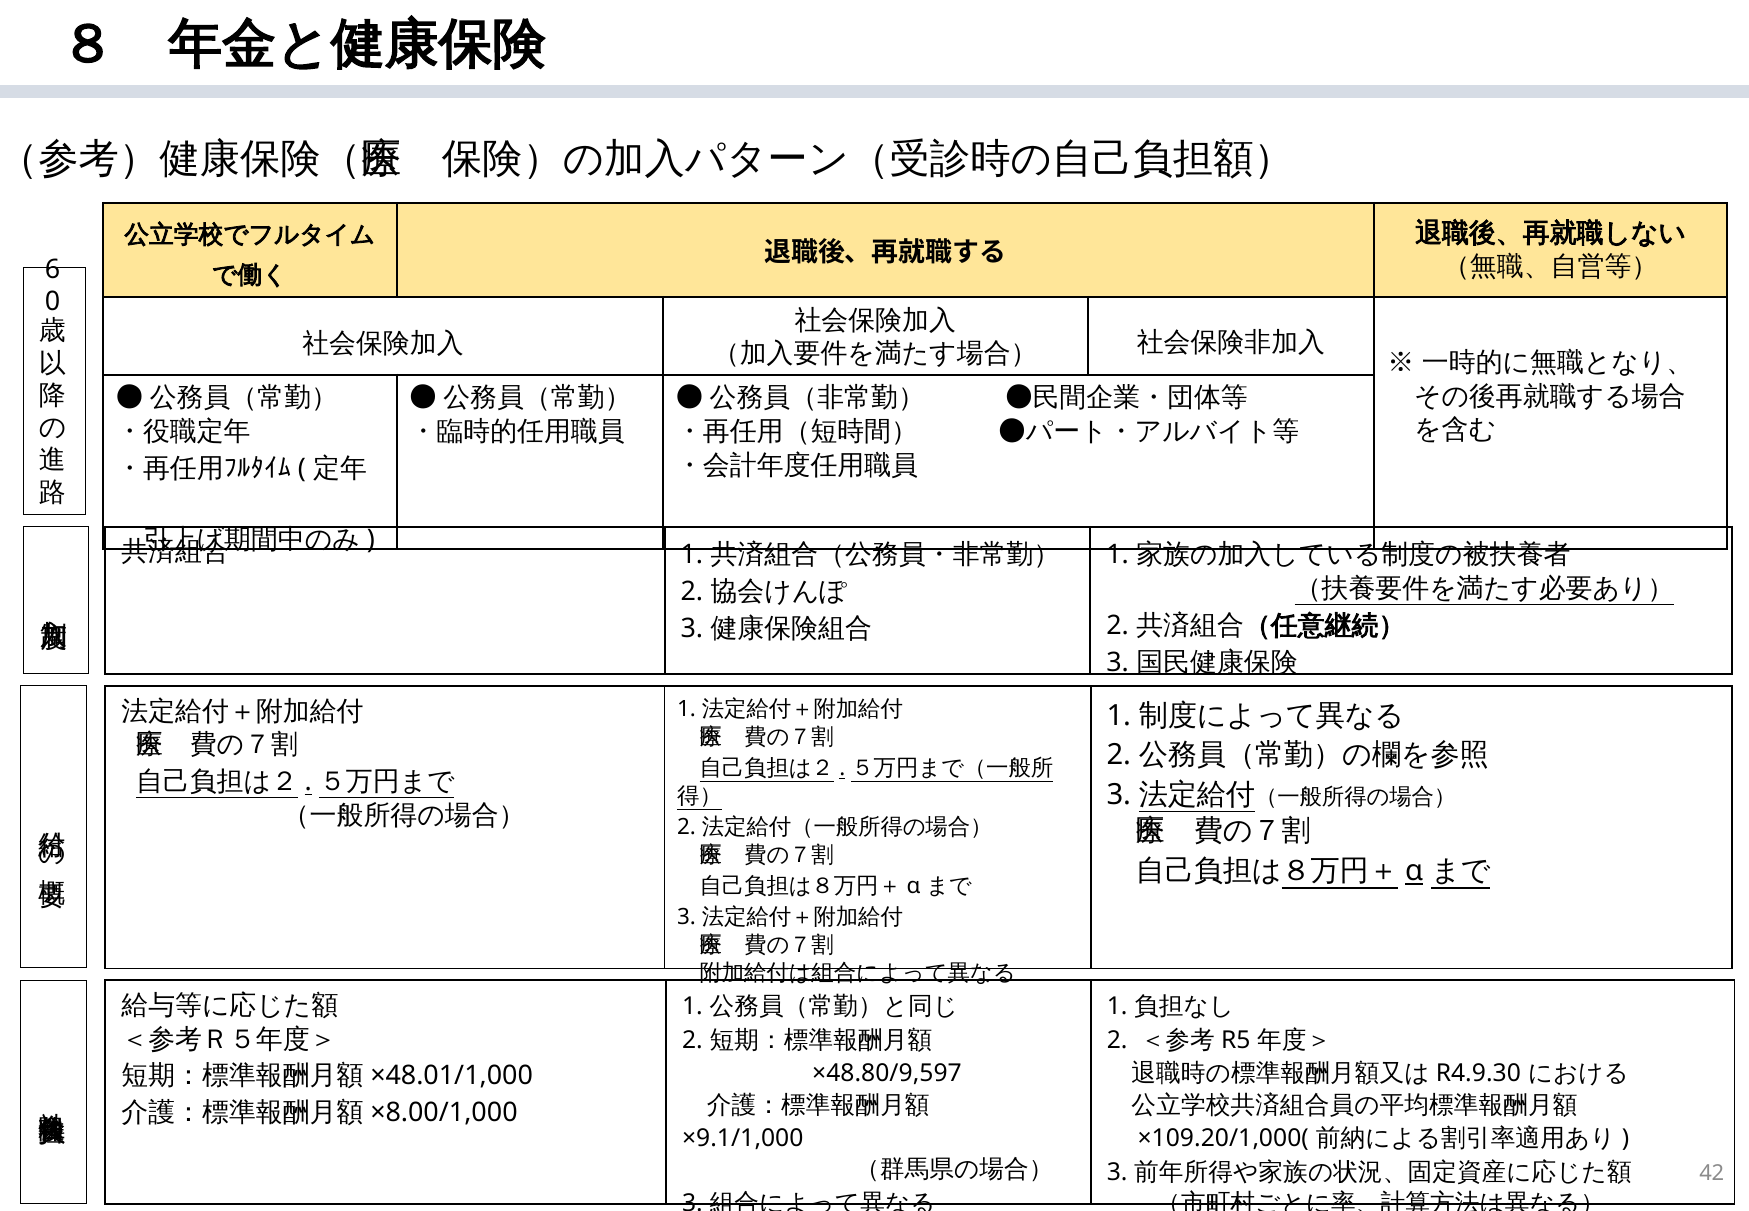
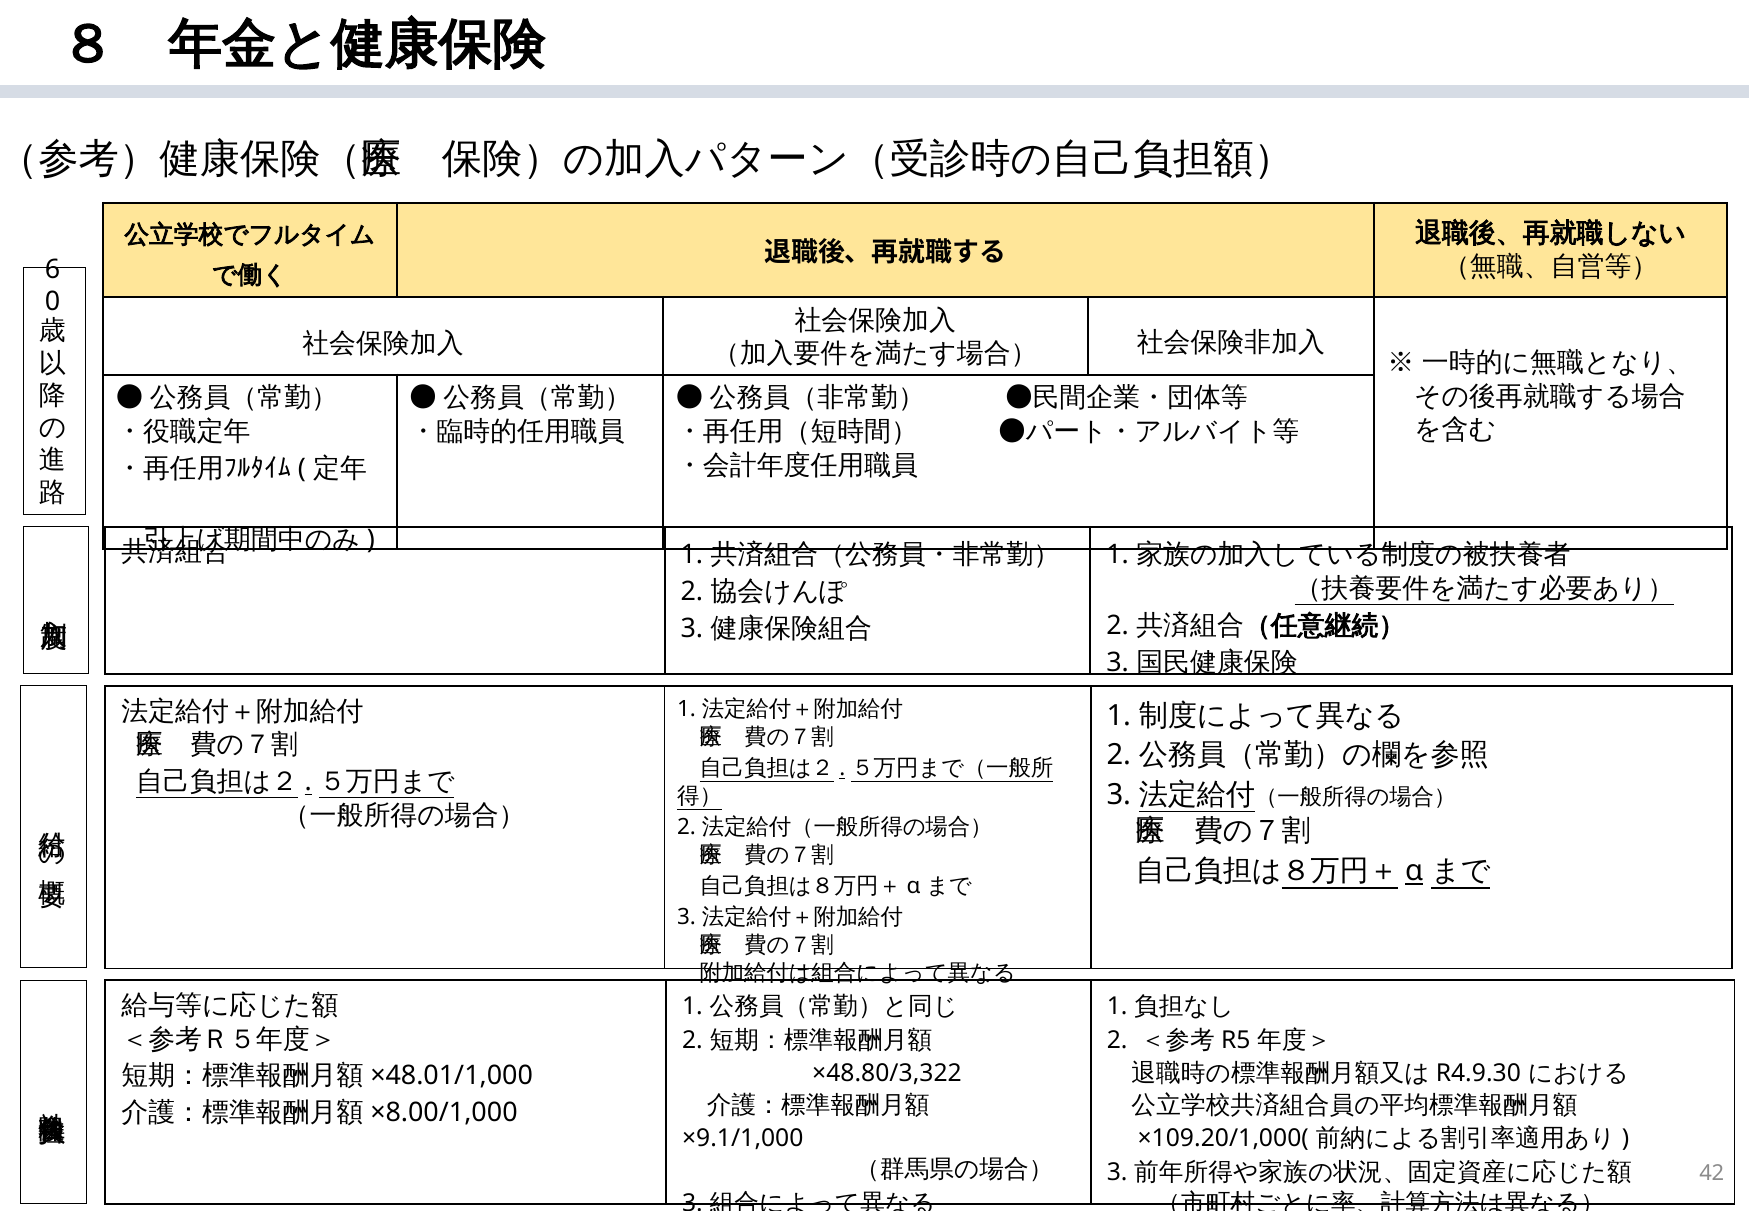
×48.80/9,597: ×48.80/9,597 -> ×48.80/3,322
